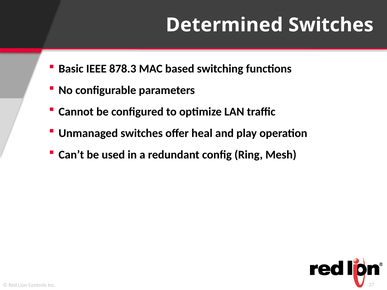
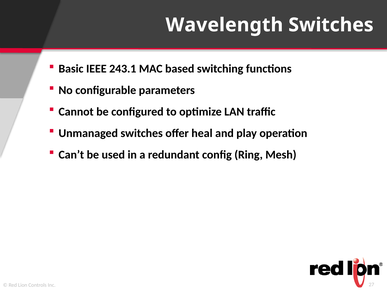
Determined: Determined -> Wavelength
878.3: 878.3 -> 243.1
